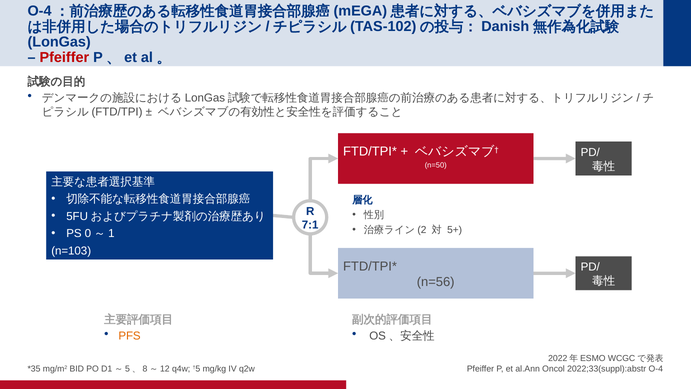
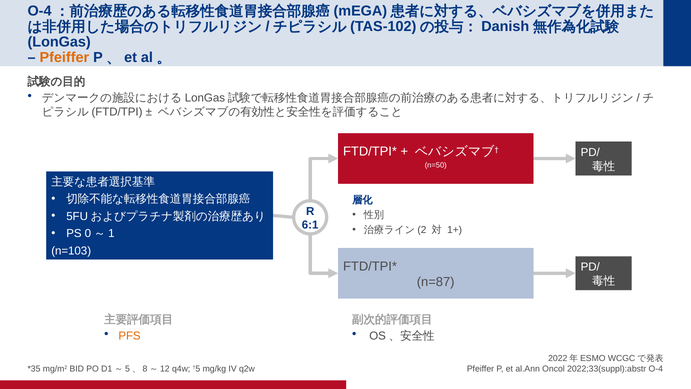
Pfeiffer at (64, 58) colour: red -> orange
7:1: 7:1 -> 6:1
5+: 5+ -> 1+
n=56: n=56 -> n=87
